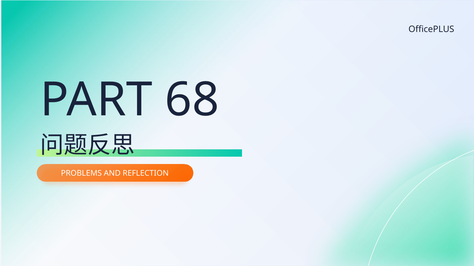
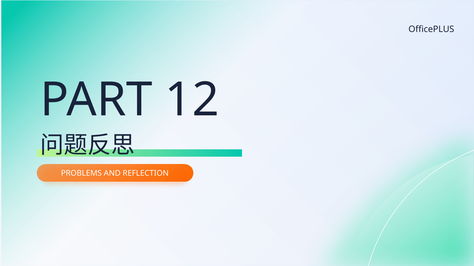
68: 68 -> 12
